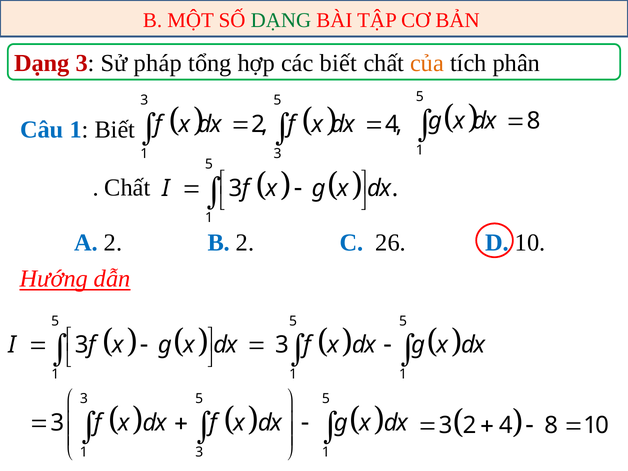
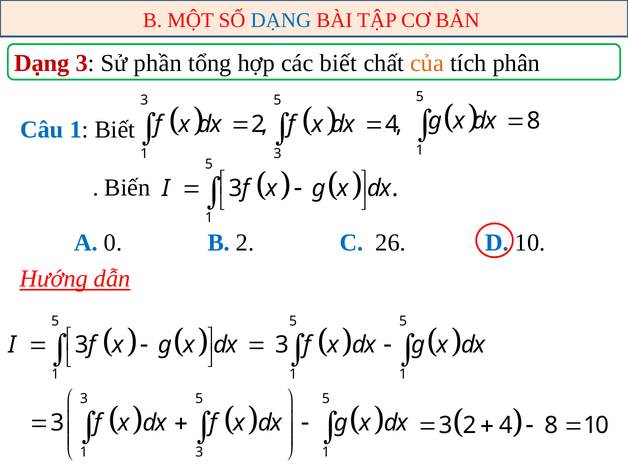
DẠNG at (281, 21) colour: green -> blue
pháp: pháp -> phần
Chất at (127, 188): Chất -> Biến
A 2: 2 -> 0
